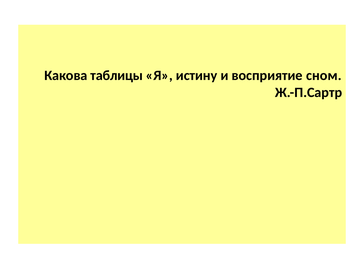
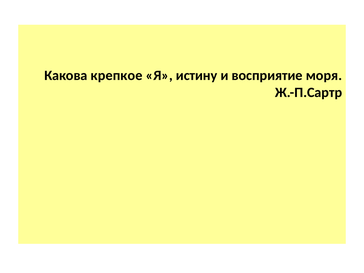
таблицы: таблицы -> крепкое
сном: сном -> моря
